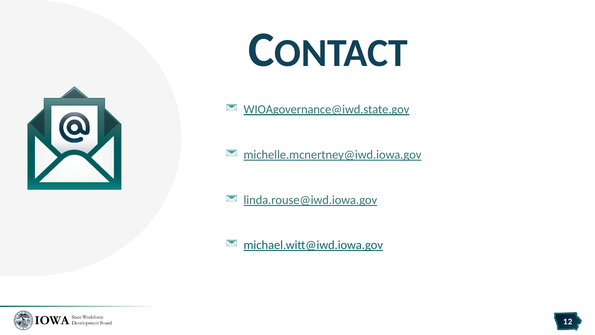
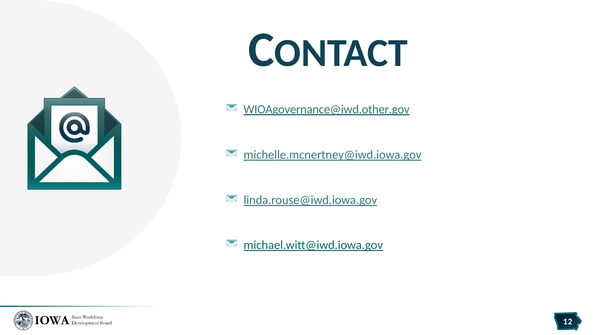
WIOAgovernance@iwd.state.gov: WIOAgovernance@iwd.state.gov -> WIOAgovernance@iwd.other.gov
